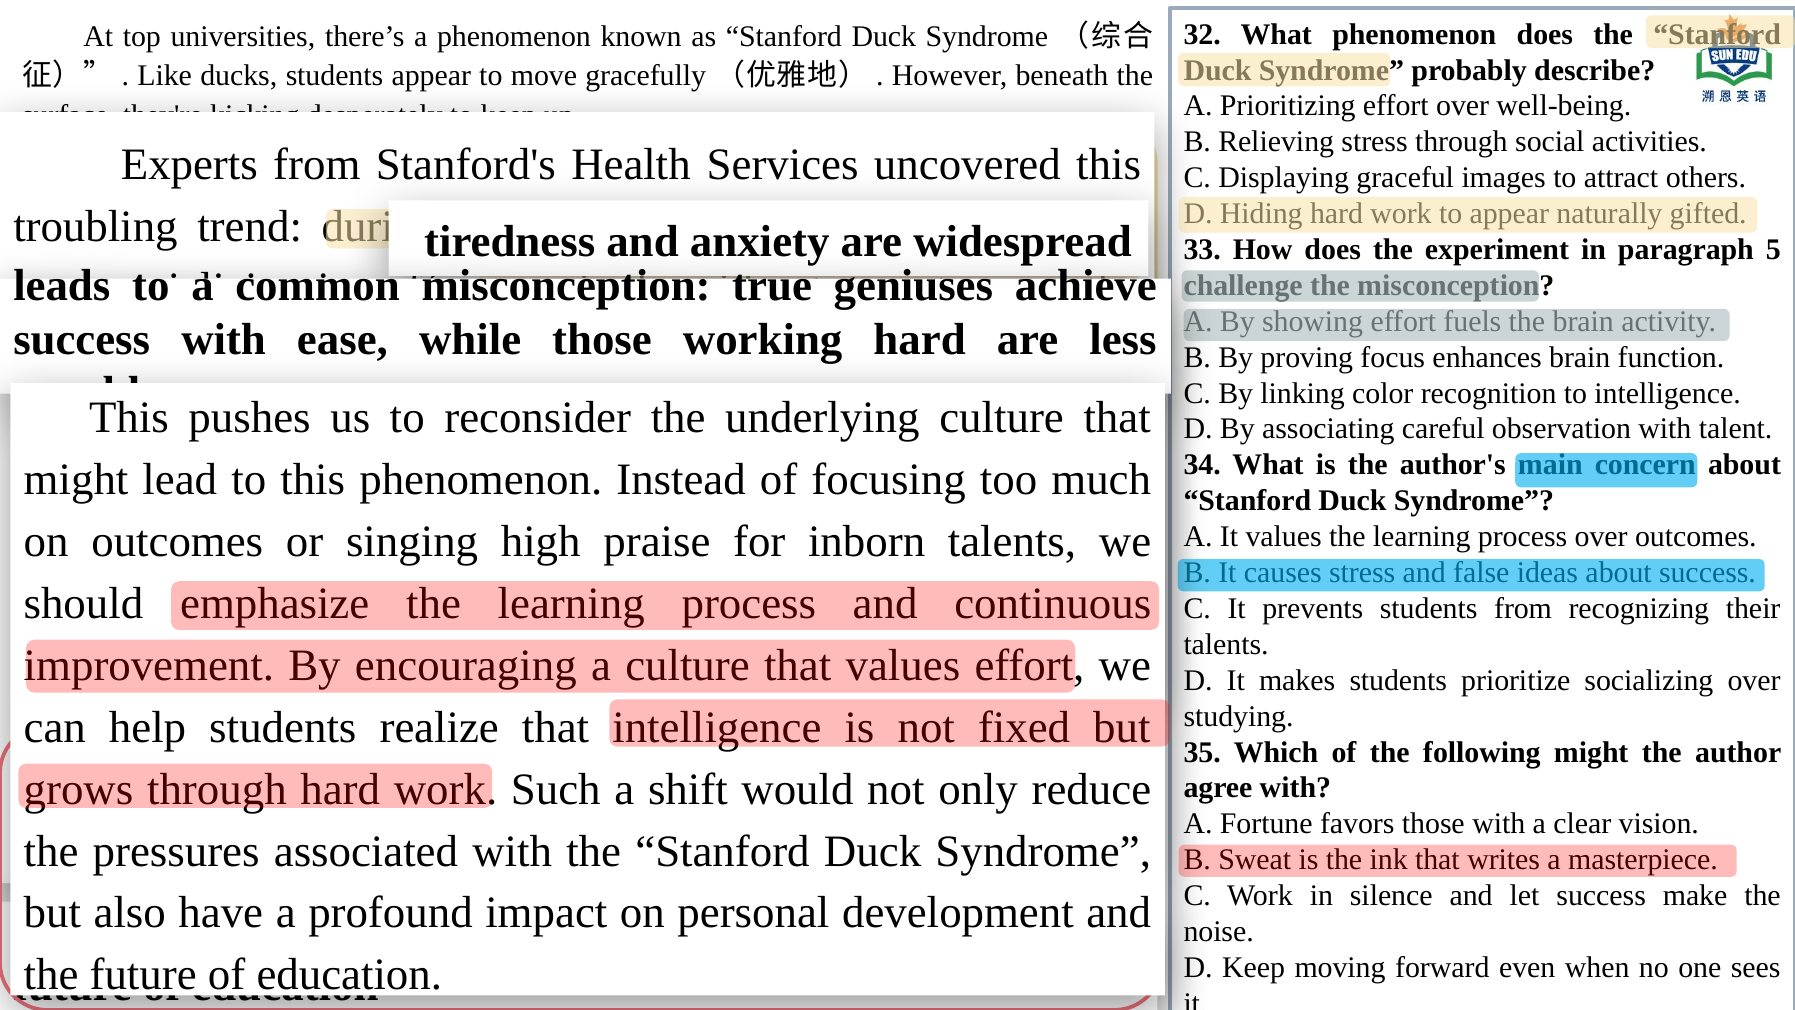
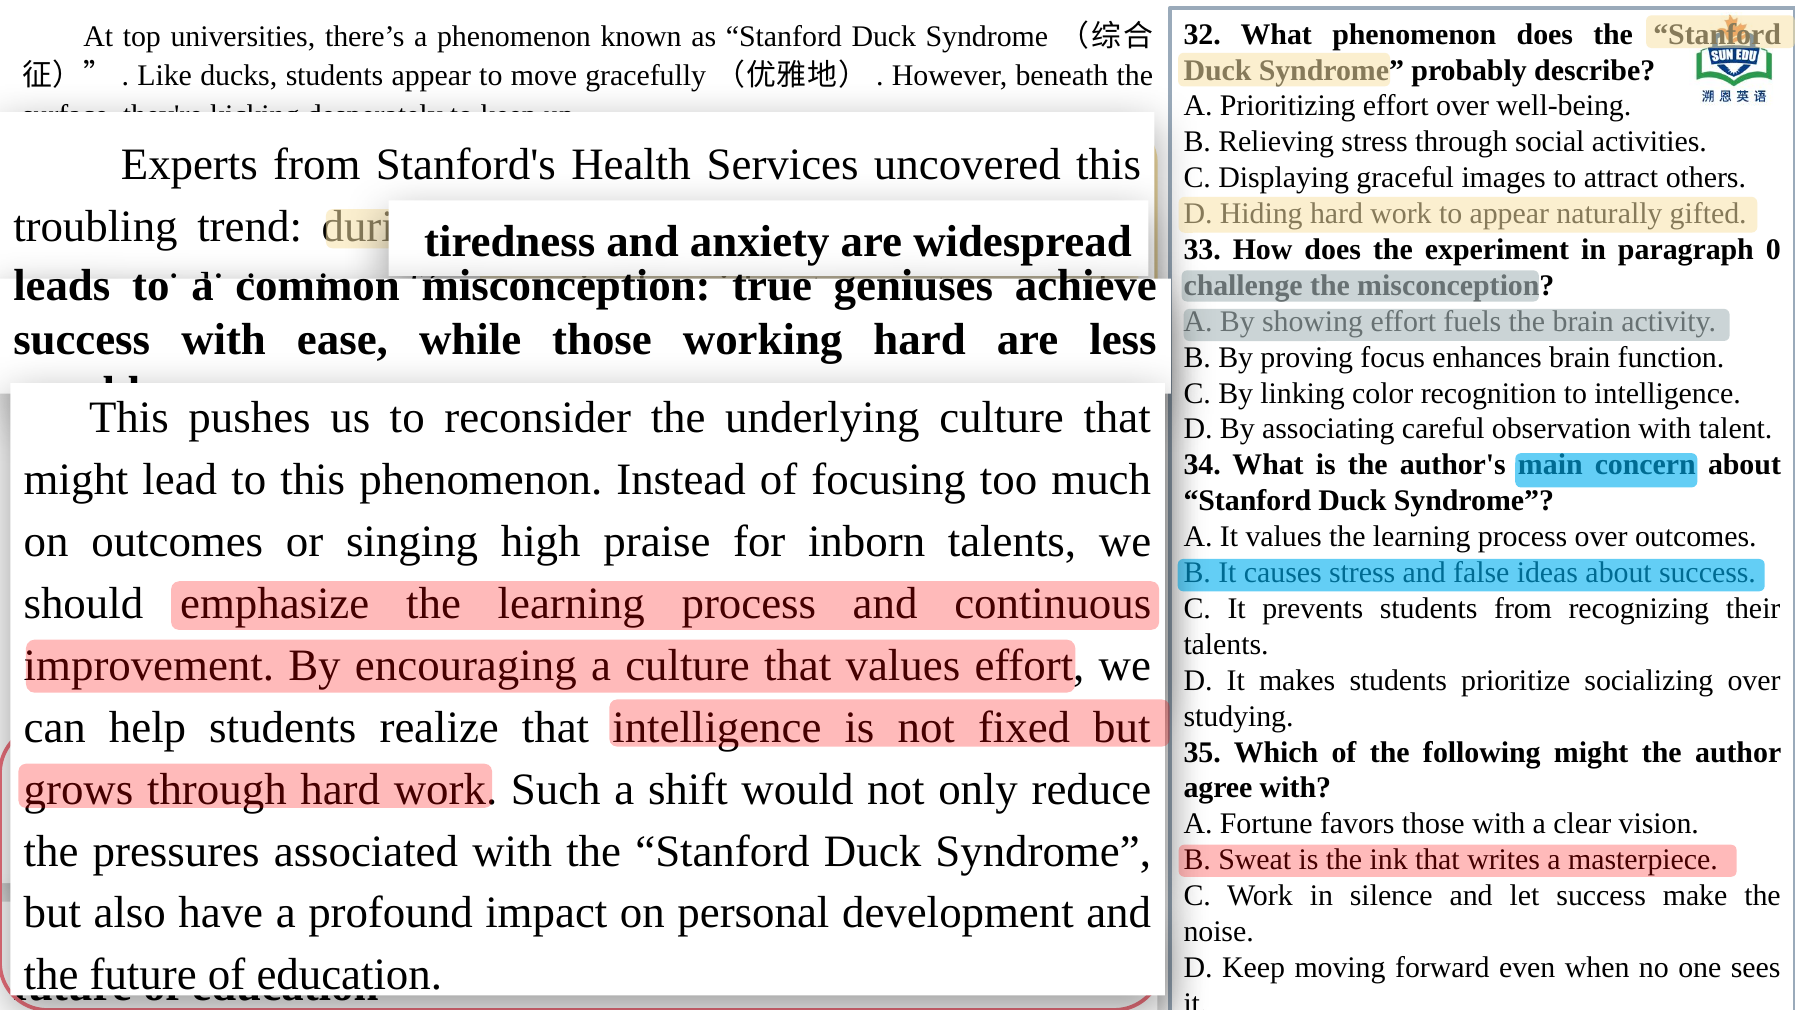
5: 5 -> 0
